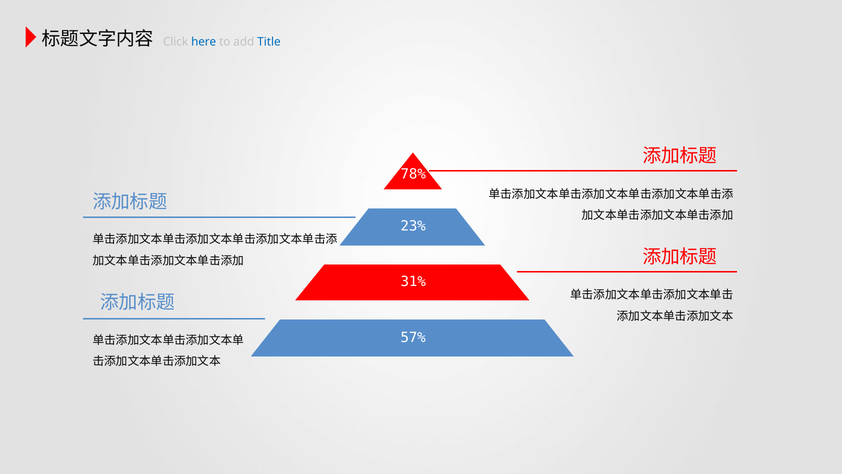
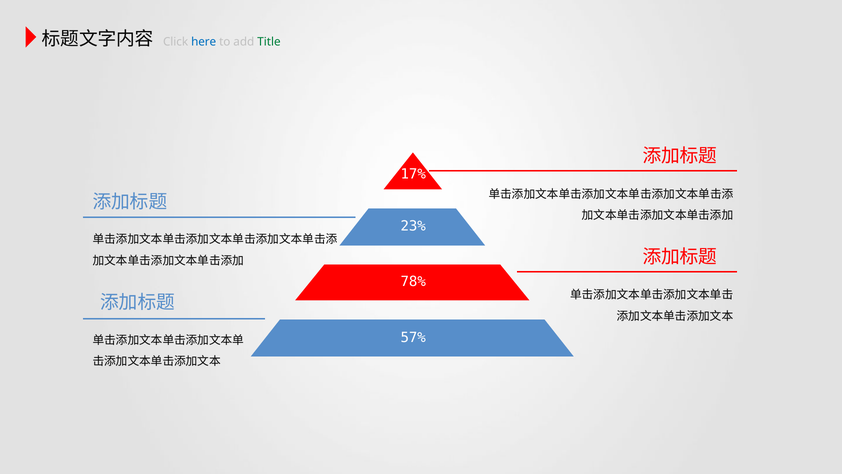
Title colour: blue -> green
78%: 78% -> 17%
31%: 31% -> 78%
